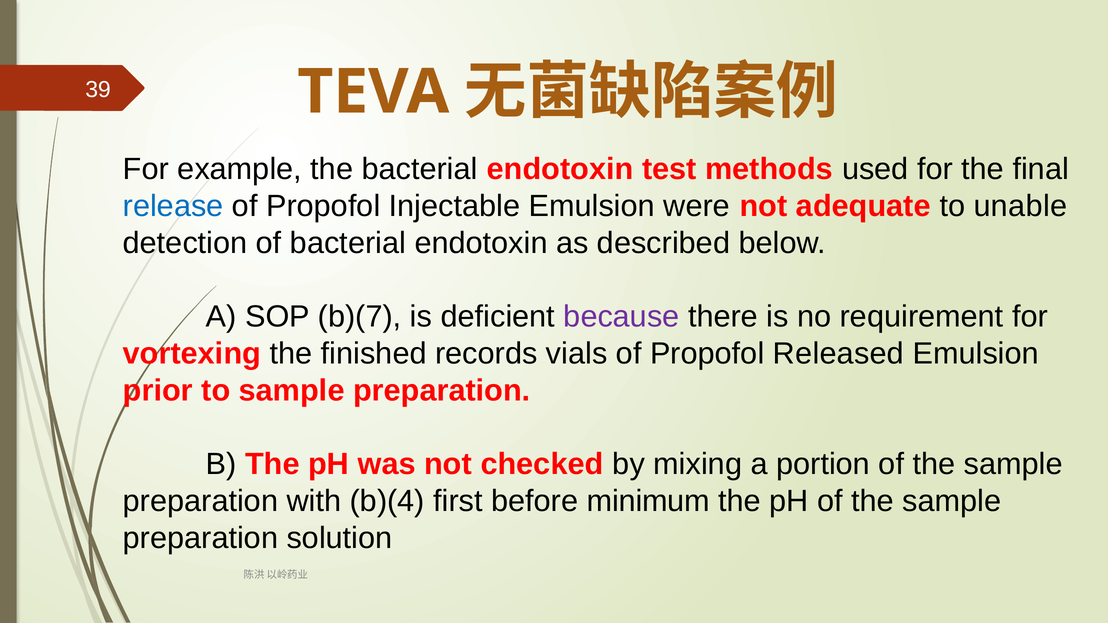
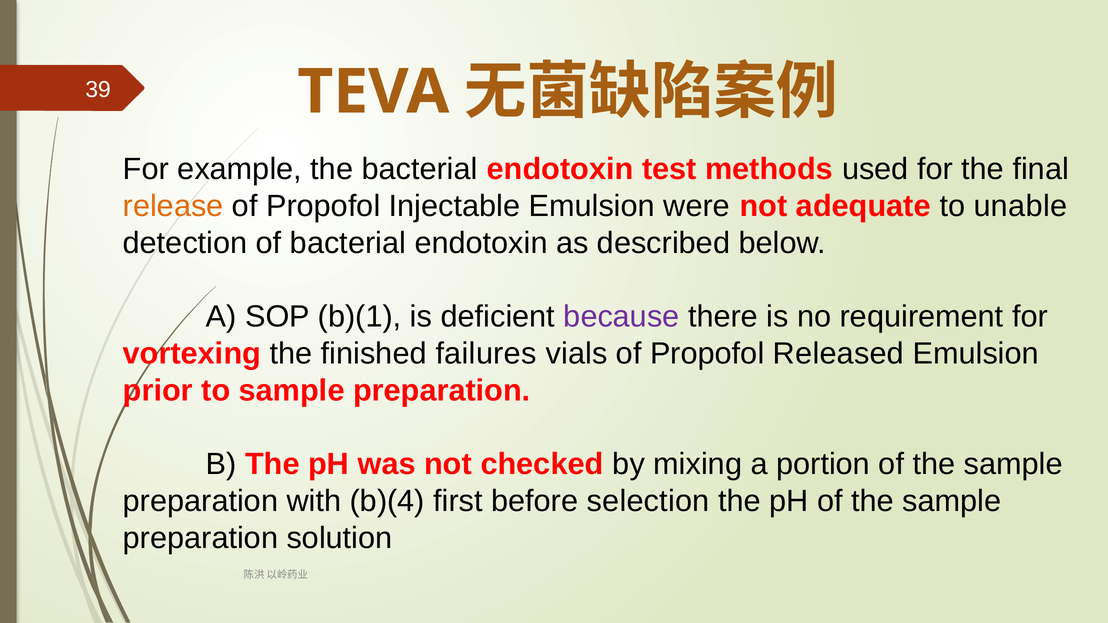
release colour: blue -> orange
b)(7: b)(7 -> b)(1
records: records -> failures
minimum: minimum -> selection
